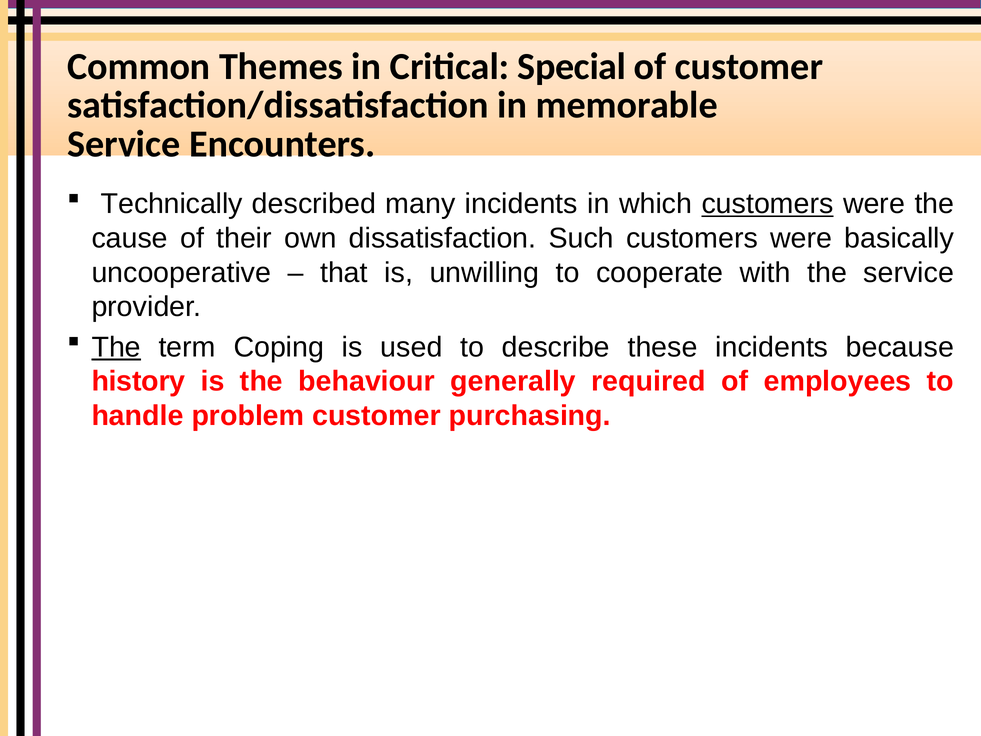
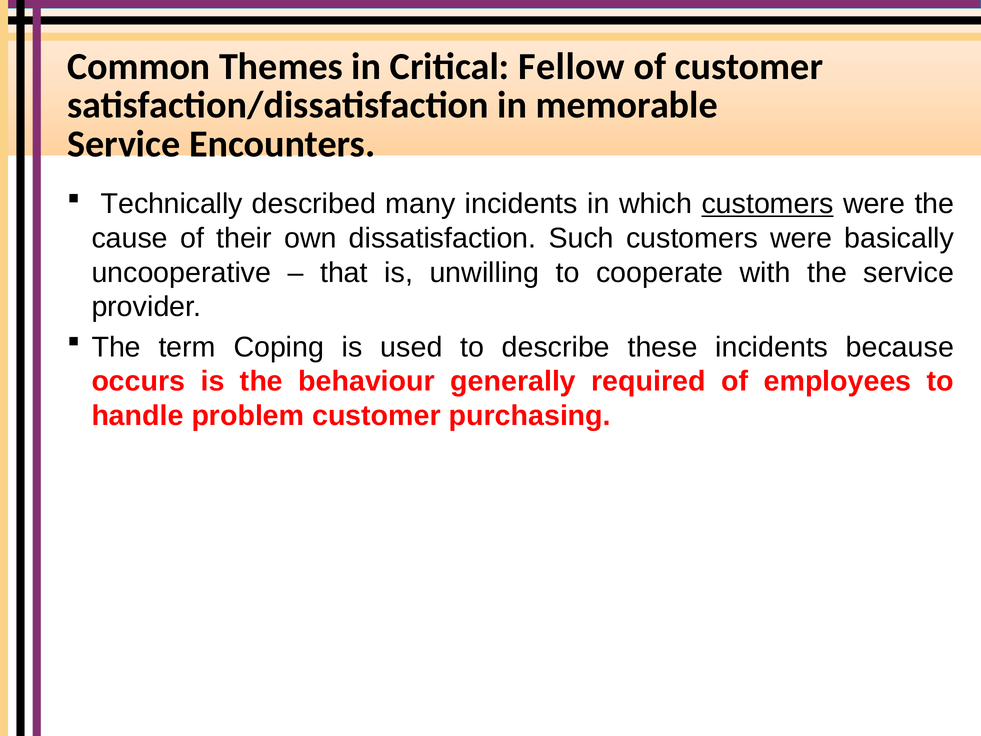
Special: Special -> Fellow
The at (116, 347) underline: present -> none
history: history -> occurs
